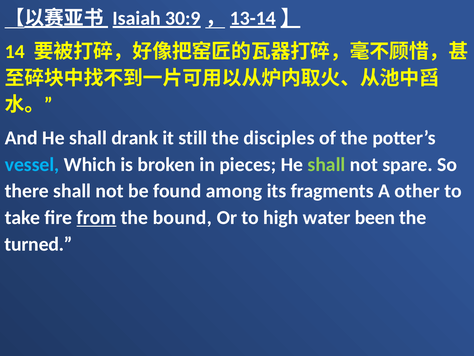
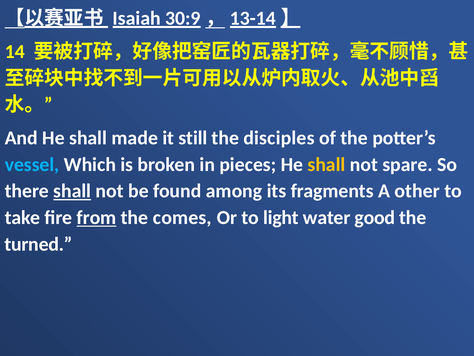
drank: drank -> made
shall at (326, 164) colour: light green -> yellow
shall at (72, 191) underline: none -> present
bound: bound -> comes
high: high -> light
been: been -> good
